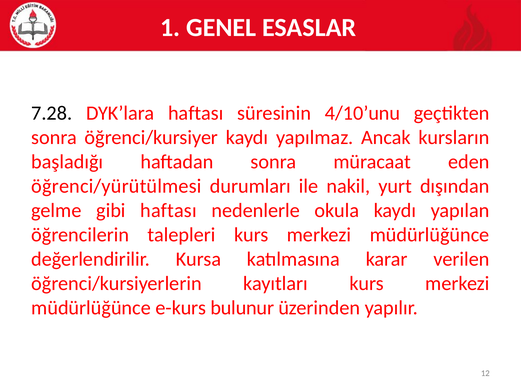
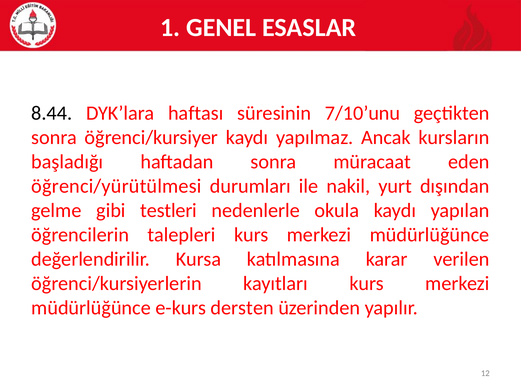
7.28: 7.28 -> 8.44
4/10’unu: 4/10’unu -> 7/10’unu
gibi haftası: haftası -> testleri
bulunur: bulunur -> dersten
